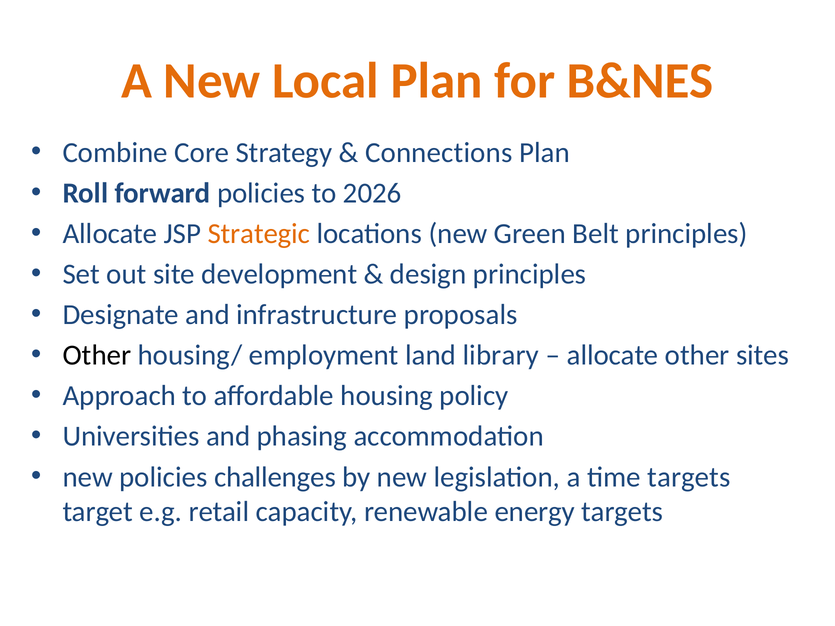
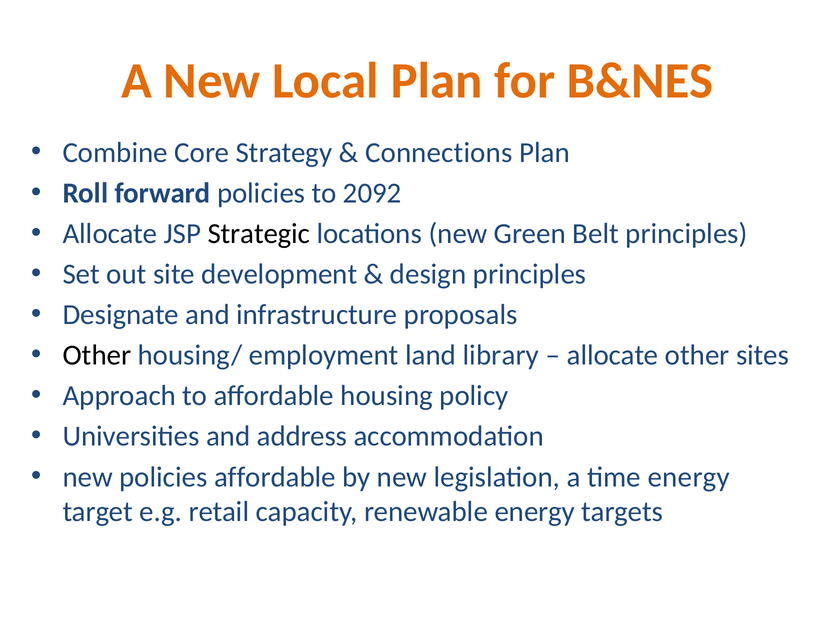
2026: 2026 -> 2092
Strategic colour: orange -> black
phasing: phasing -> address
policies challenges: challenges -> affordable
time targets: targets -> energy
